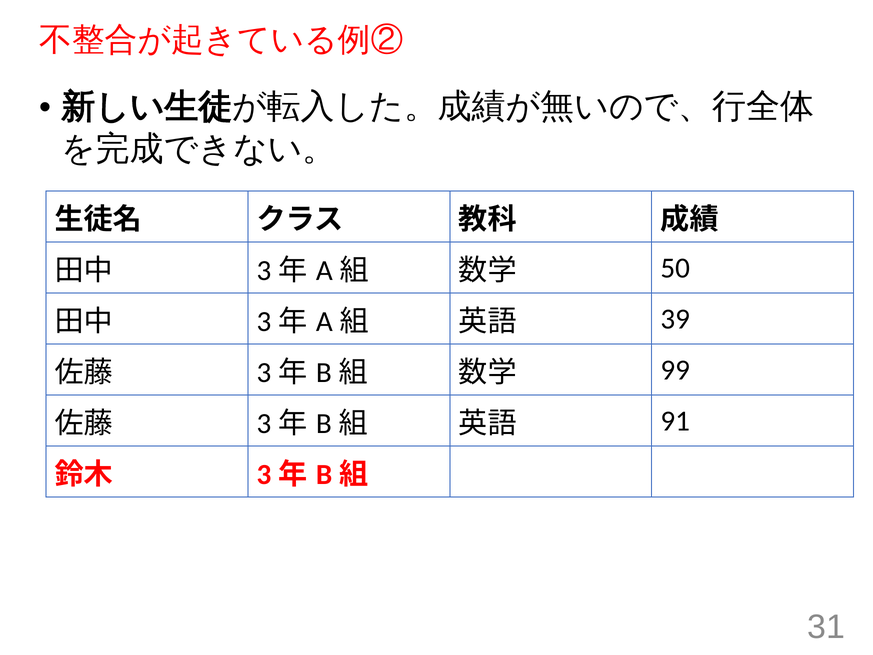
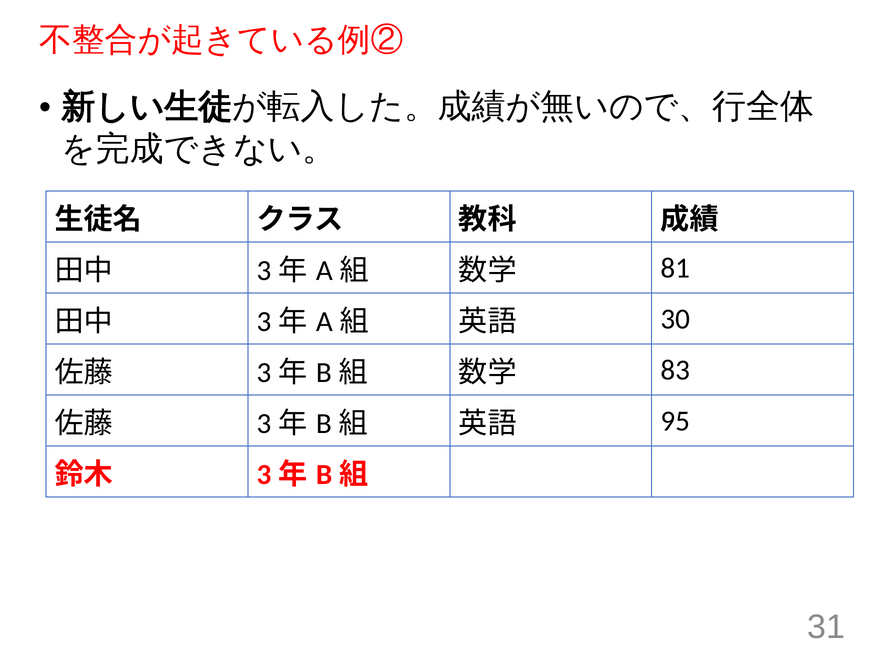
50: 50 -> 81
39: 39 -> 30
99: 99 -> 83
91: 91 -> 95
